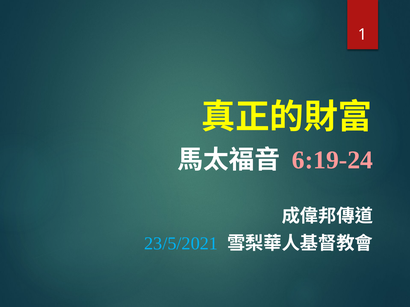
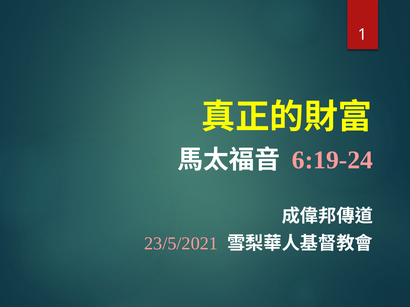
23/5/2021 colour: light blue -> pink
